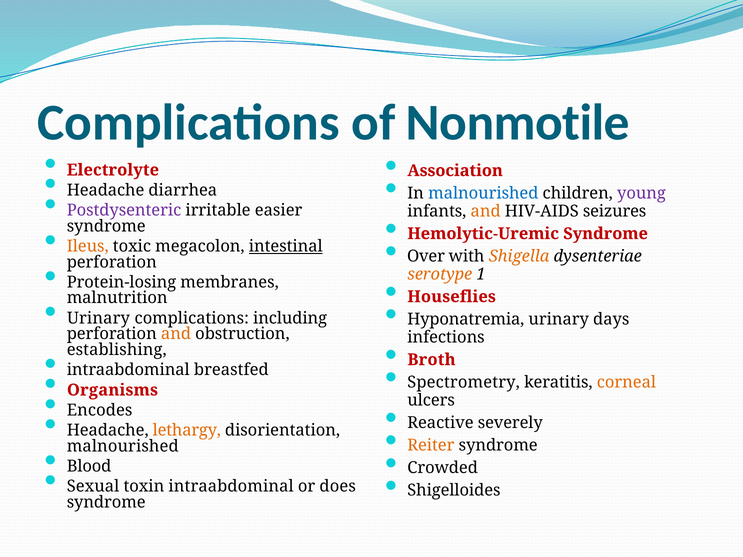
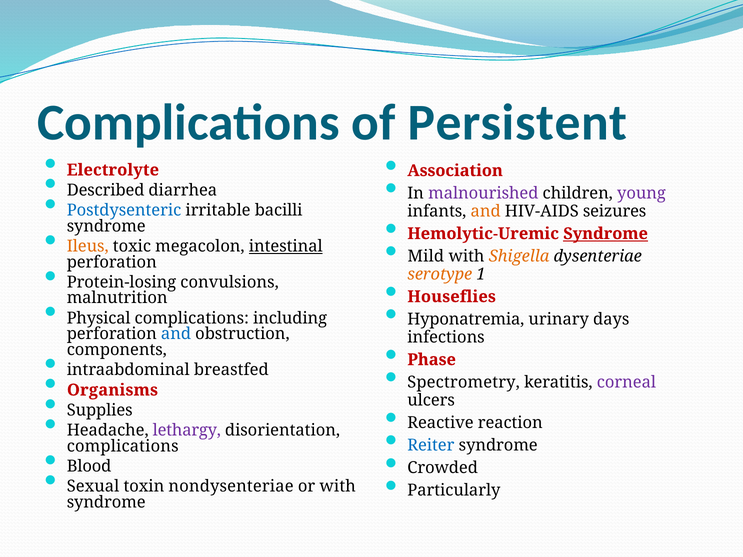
Nonmotile: Nonmotile -> Persistent
Headache at (106, 190): Headache -> Described
malnourished at (483, 193) colour: blue -> purple
Postdysenteric colour: purple -> blue
easier: easier -> bacilli
Syndrome at (606, 234) underline: none -> present
Over: Over -> Mild
membranes: membranes -> convulsions
Urinary at (98, 318): Urinary -> Physical
and at (176, 334) colour: orange -> blue
establishing: establishing -> components
Broth: Broth -> Phase
corneal colour: orange -> purple
Encodes: Encodes -> Supplies
severely: severely -> reaction
lethargy colour: orange -> purple
Reiter colour: orange -> blue
malnourished at (123, 446): malnourished -> complications
toxin intraabdominal: intraabdominal -> nondysenteriae
or does: does -> with
Shigelloides: Shigelloides -> Particularly
